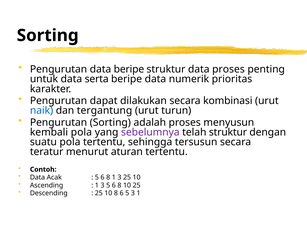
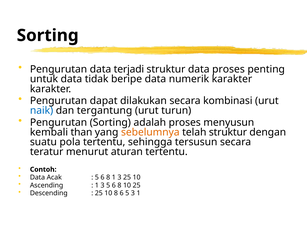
data beripe: beripe -> terjadi
serta: serta -> tidak
numerik prioritas: prioritas -> karakter
kembali pola: pola -> than
sebelumnya colour: purple -> orange
